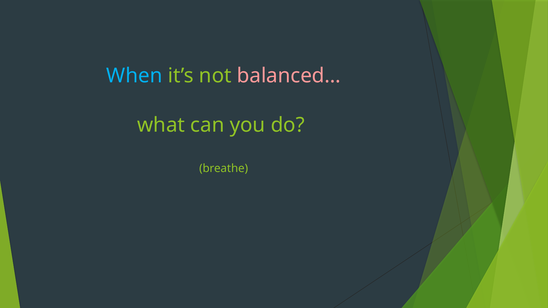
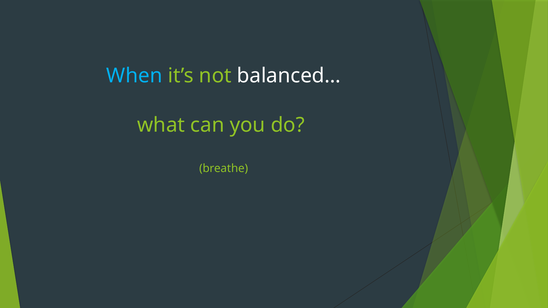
balanced… colour: pink -> white
